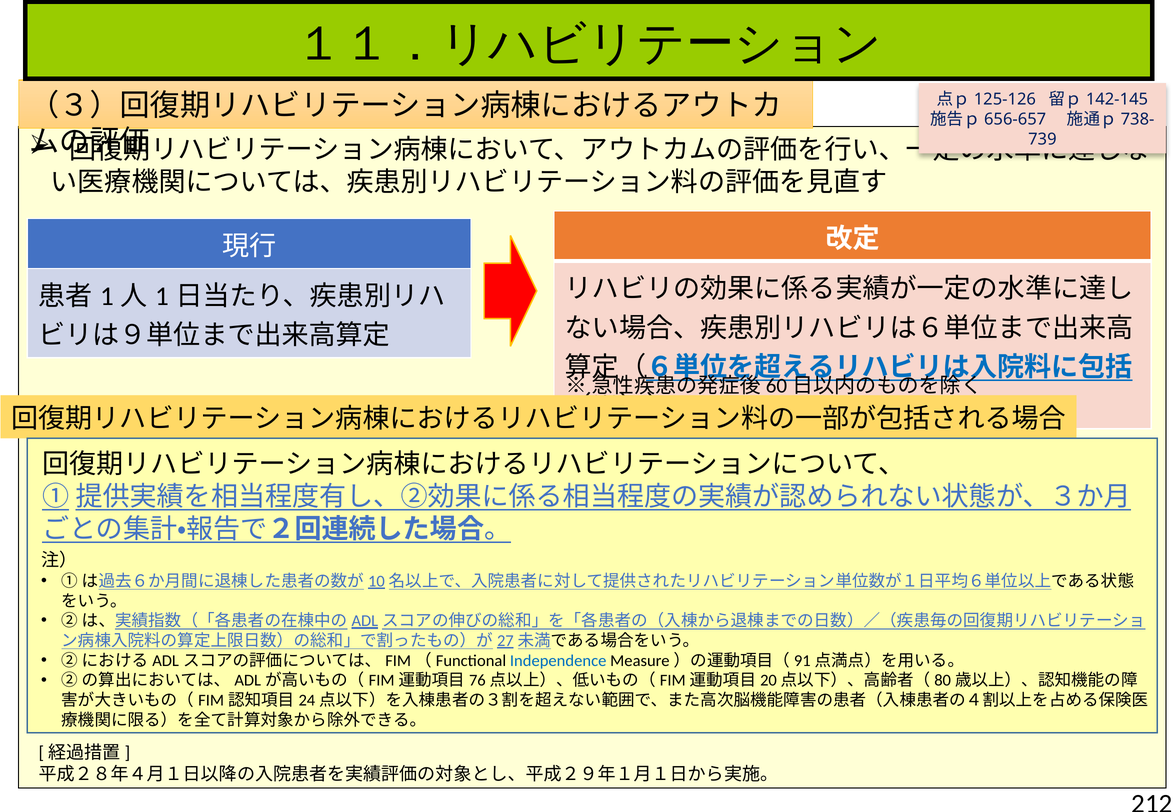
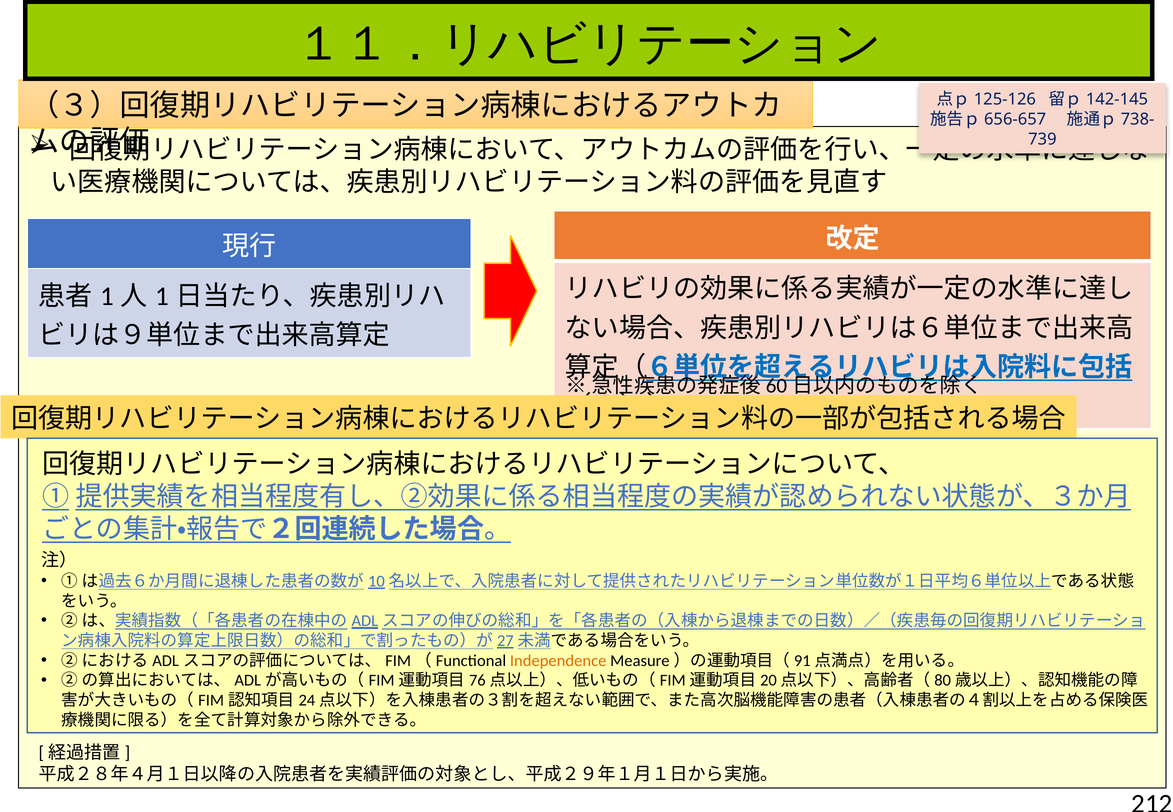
Independence colour: blue -> orange
